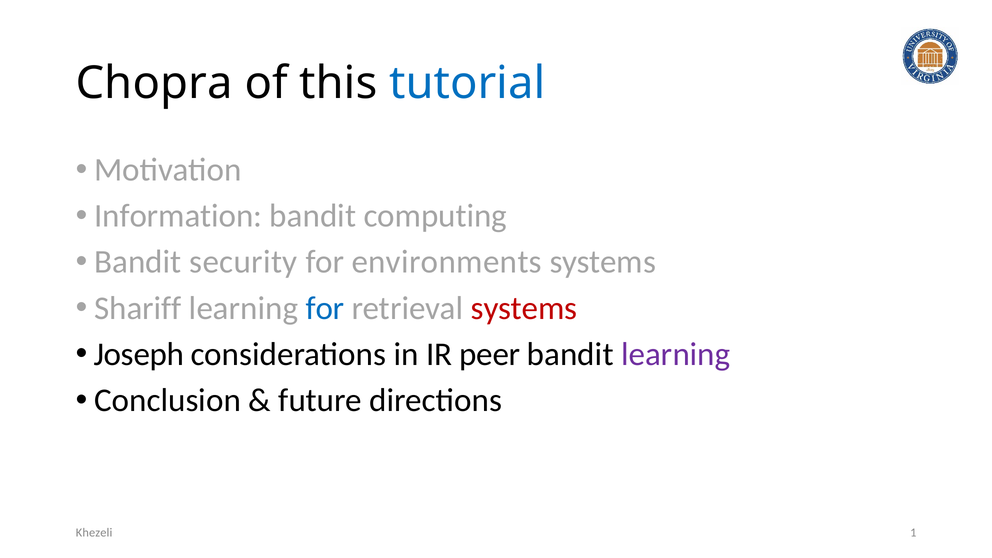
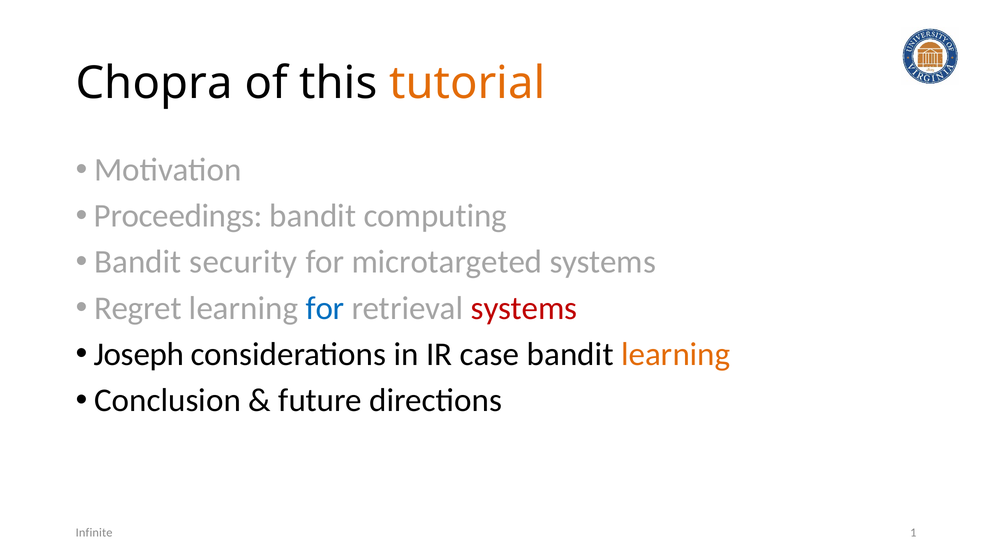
tutorial colour: blue -> orange
Information: Information -> Proceedings
environments: environments -> microtargeted
Shariff: Shariff -> Regret
peer: peer -> case
learning at (676, 354) colour: purple -> orange
Khezeli: Khezeli -> Infinite
